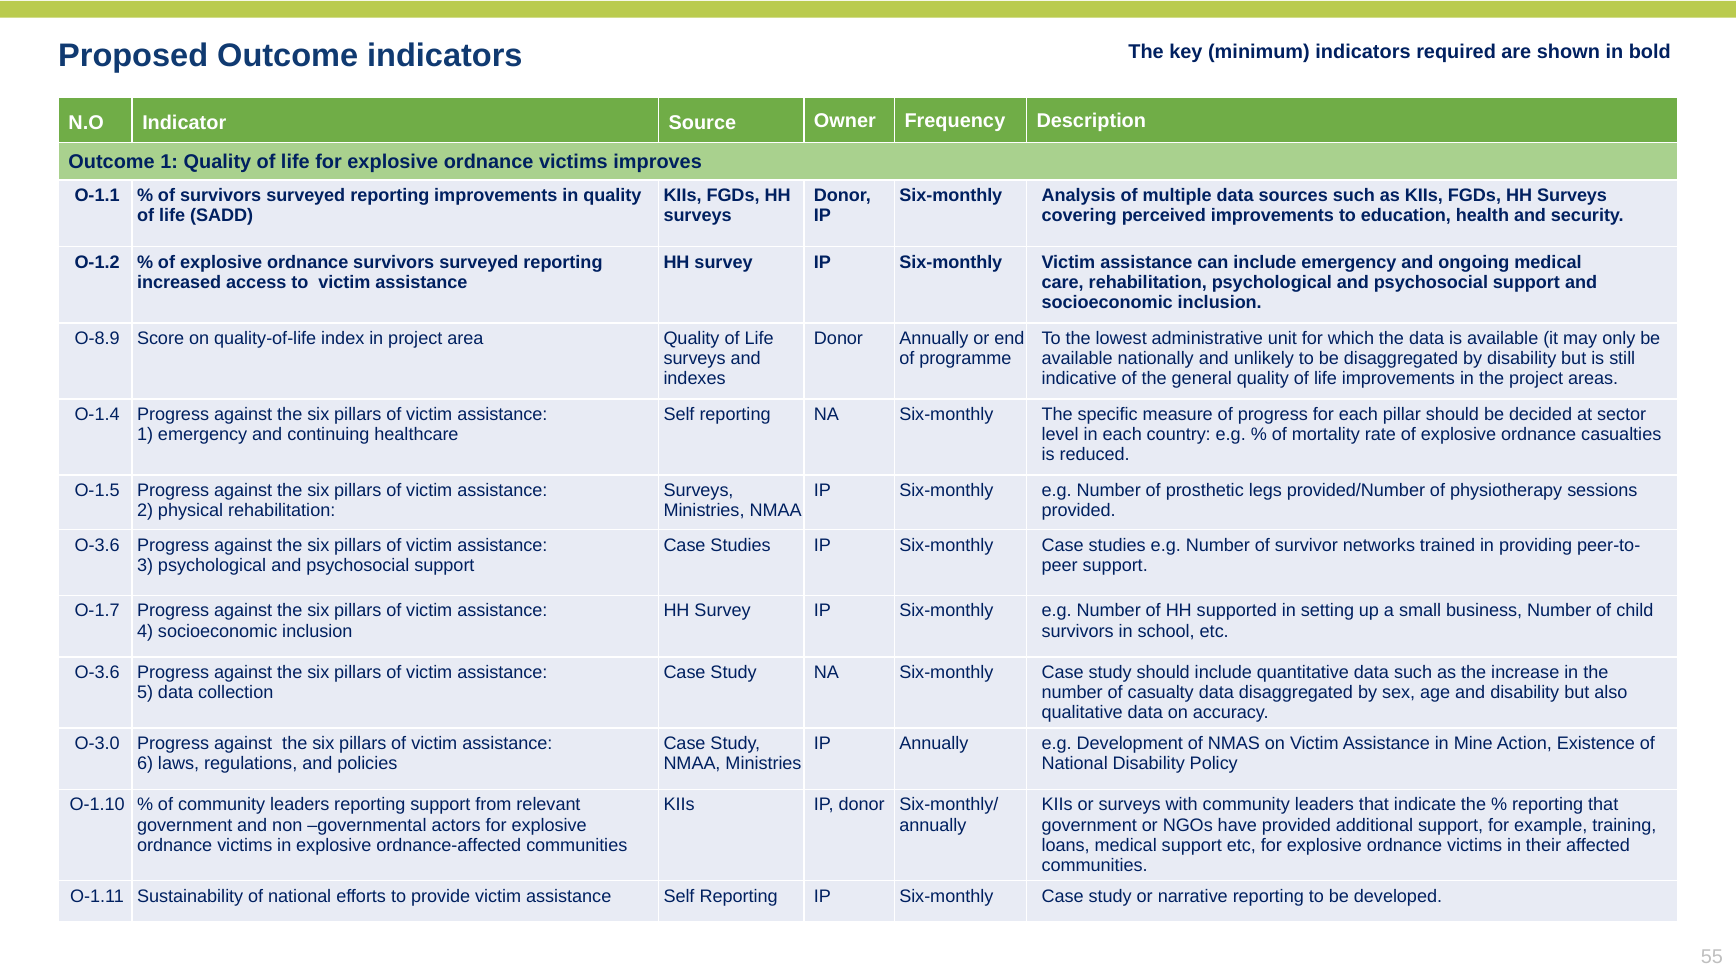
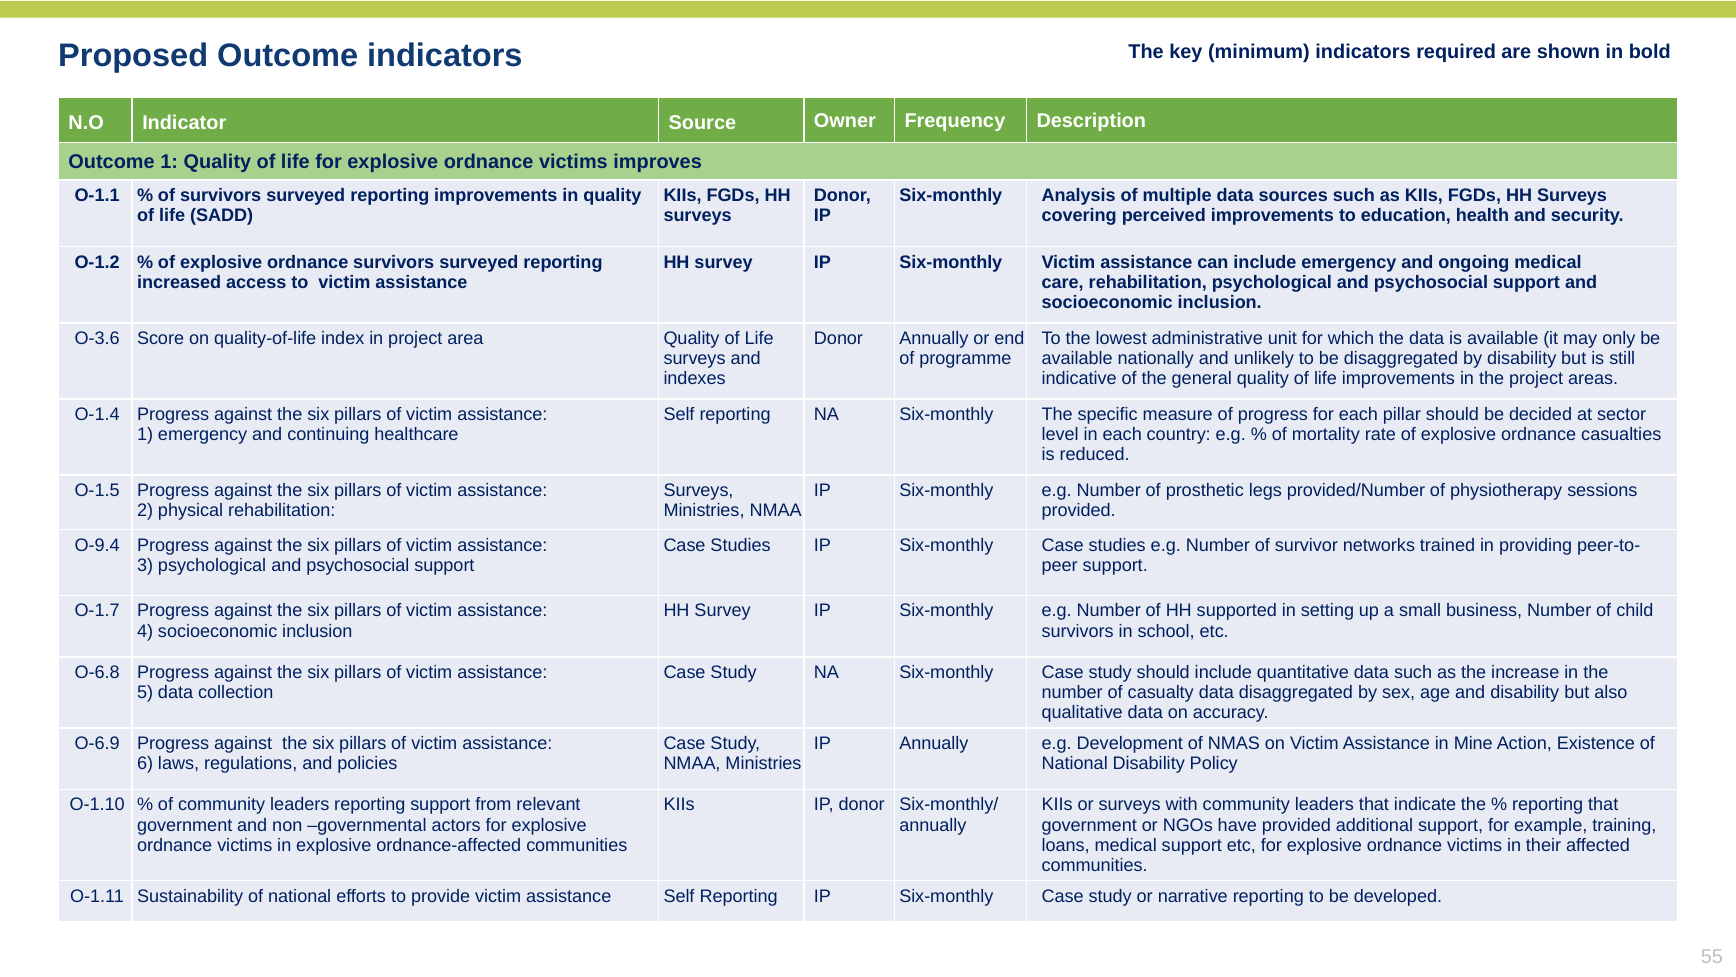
O-8.9: O-8.9 -> O-3.6
O-3.6 at (97, 545): O-3.6 -> O-9.4
O-3.6 at (97, 672): O-3.6 -> O-6.8
O-3.0: O-3.0 -> O-6.9
